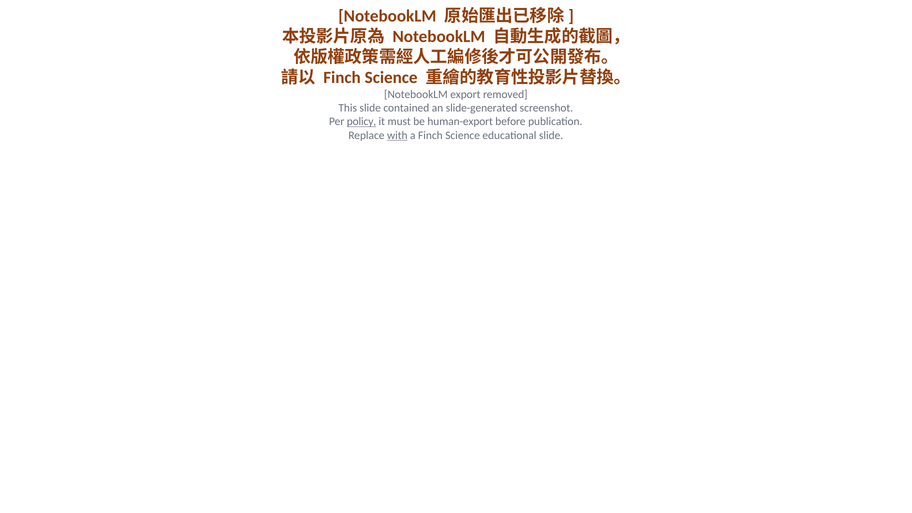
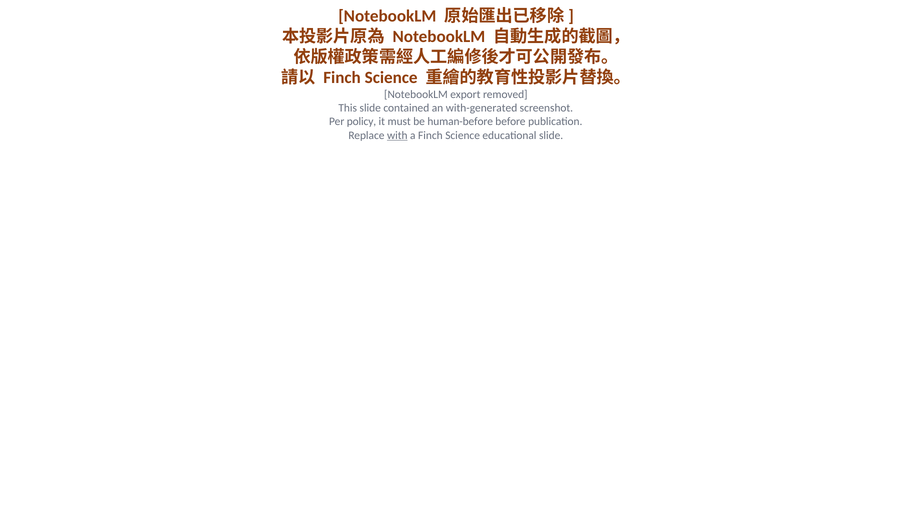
slide-generated: slide-generated -> with-generated
policy underline: present -> none
human-export: human-export -> human-before
